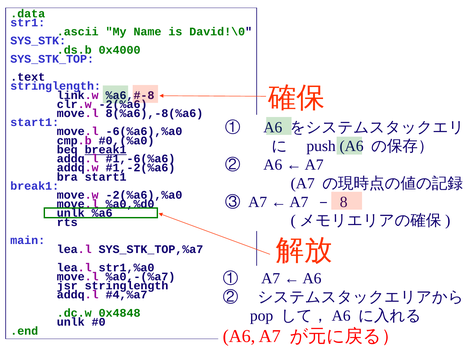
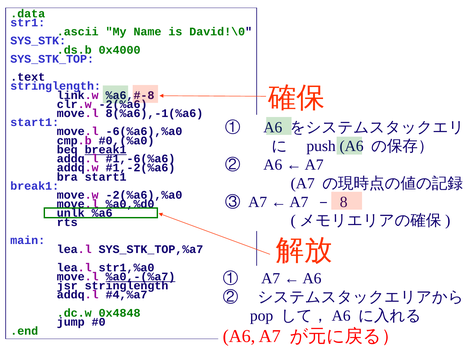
8(%a6),-8(%a6: 8(%a6),-8(%a6 -> 8(%a6),-1(%a6
%a0,-(%a7 underline: none -> present
unlk at (71, 322): unlk -> jump
